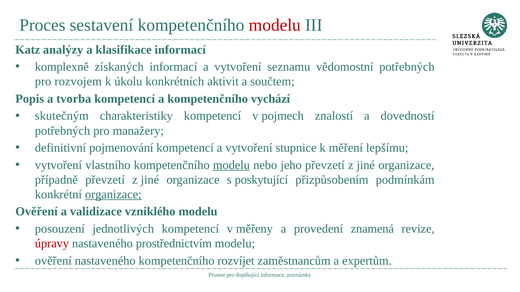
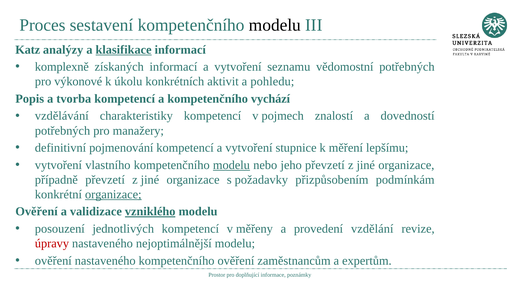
modelu at (275, 25) colour: red -> black
klasifikace underline: none -> present
rozvojem: rozvojem -> výkonové
součtem: součtem -> pohledu
skutečným: skutečným -> vzdělávání
poskytující: poskytující -> požadavky
vzniklého underline: none -> present
znamená: znamená -> vzdělání
prostřednictvím: prostřednictvím -> nejoptimálnější
kompetenčního rozvíjet: rozvíjet -> ověření
